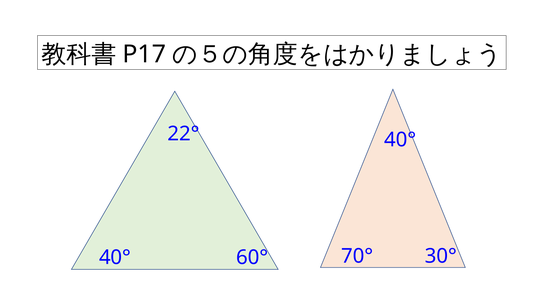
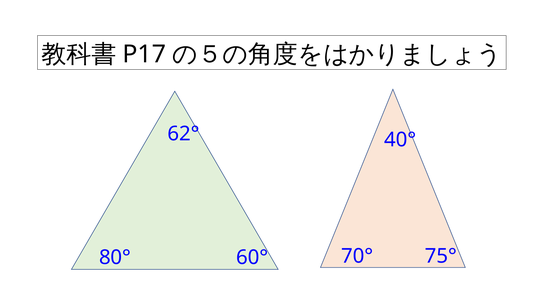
22°: 22° -> 62°
40° at (115, 257): 40° -> 80°
30°: 30° -> 75°
